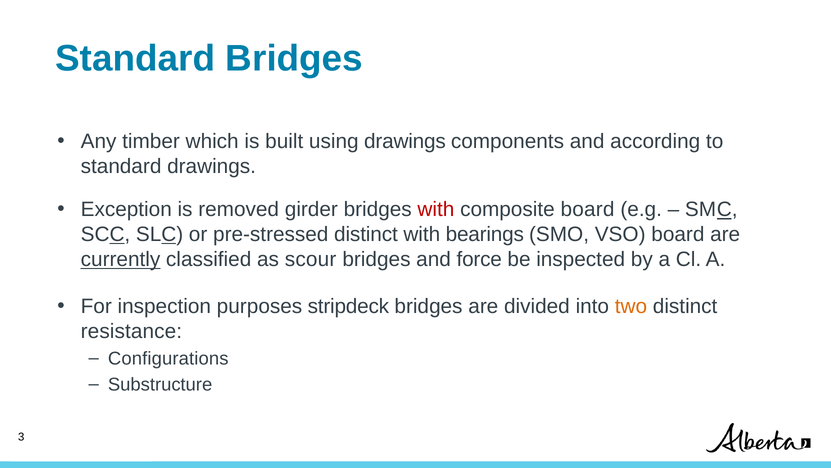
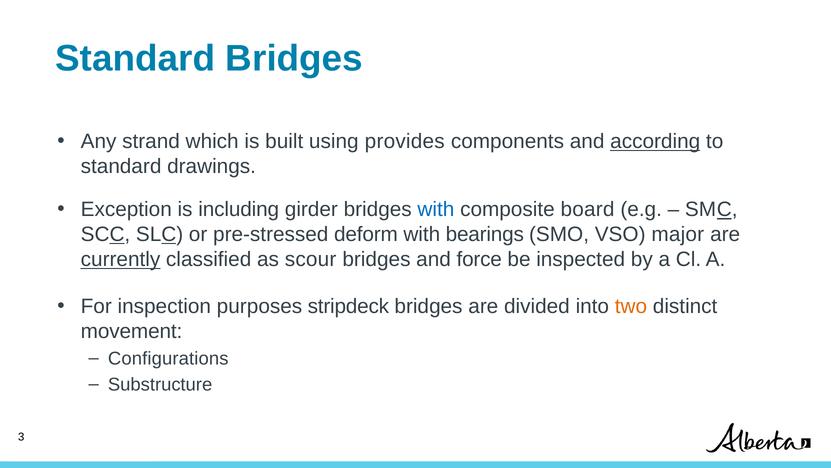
timber: timber -> strand
using drawings: drawings -> provides
according underline: none -> present
removed: removed -> including
with at (436, 209) colour: red -> blue
pre-stressed distinct: distinct -> deform
VSO board: board -> major
resistance: resistance -> movement
